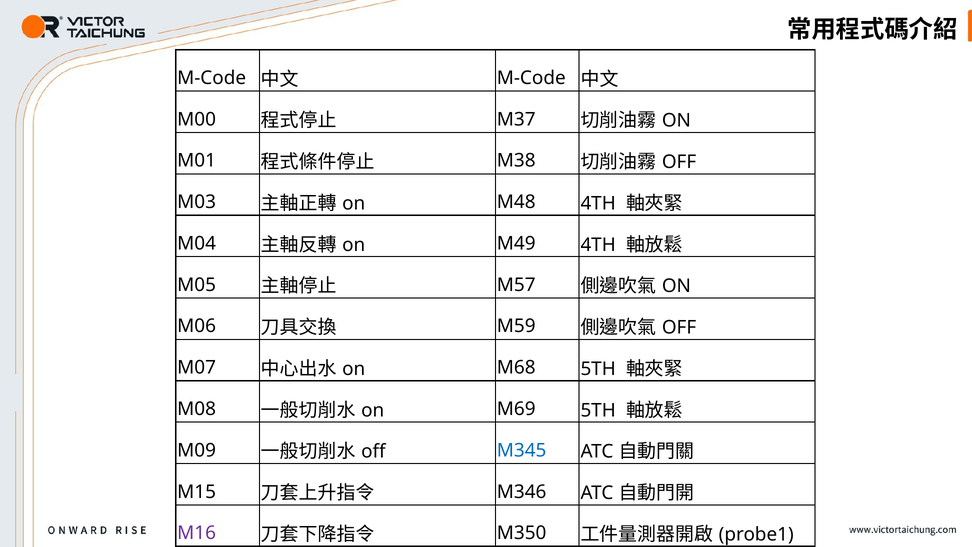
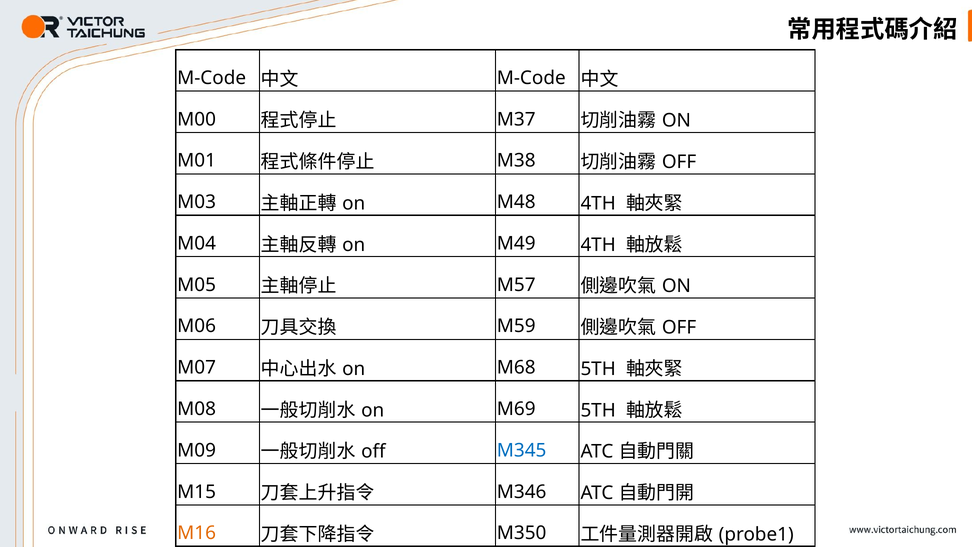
M16 colour: purple -> orange
